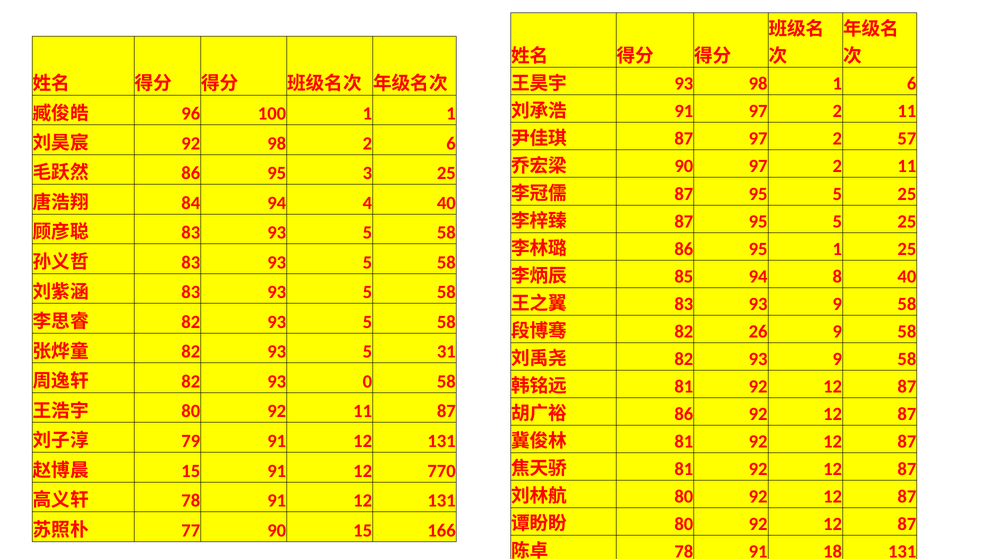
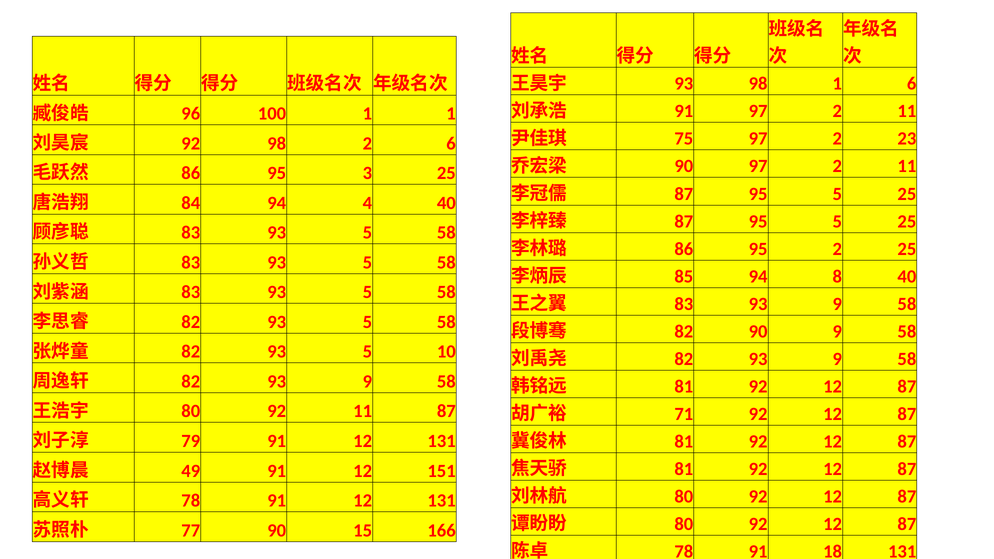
87 at (684, 139): 87 -> 75
57: 57 -> 23
95 1: 1 -> 2
82 26: 26 -> 90
31: 31 -> 10
0 at (367, 382): 0 -> 9
86 at (684, 414): 86 -> 71
15 at (191, 471): 15 -> 49
770: 770 -> 151
